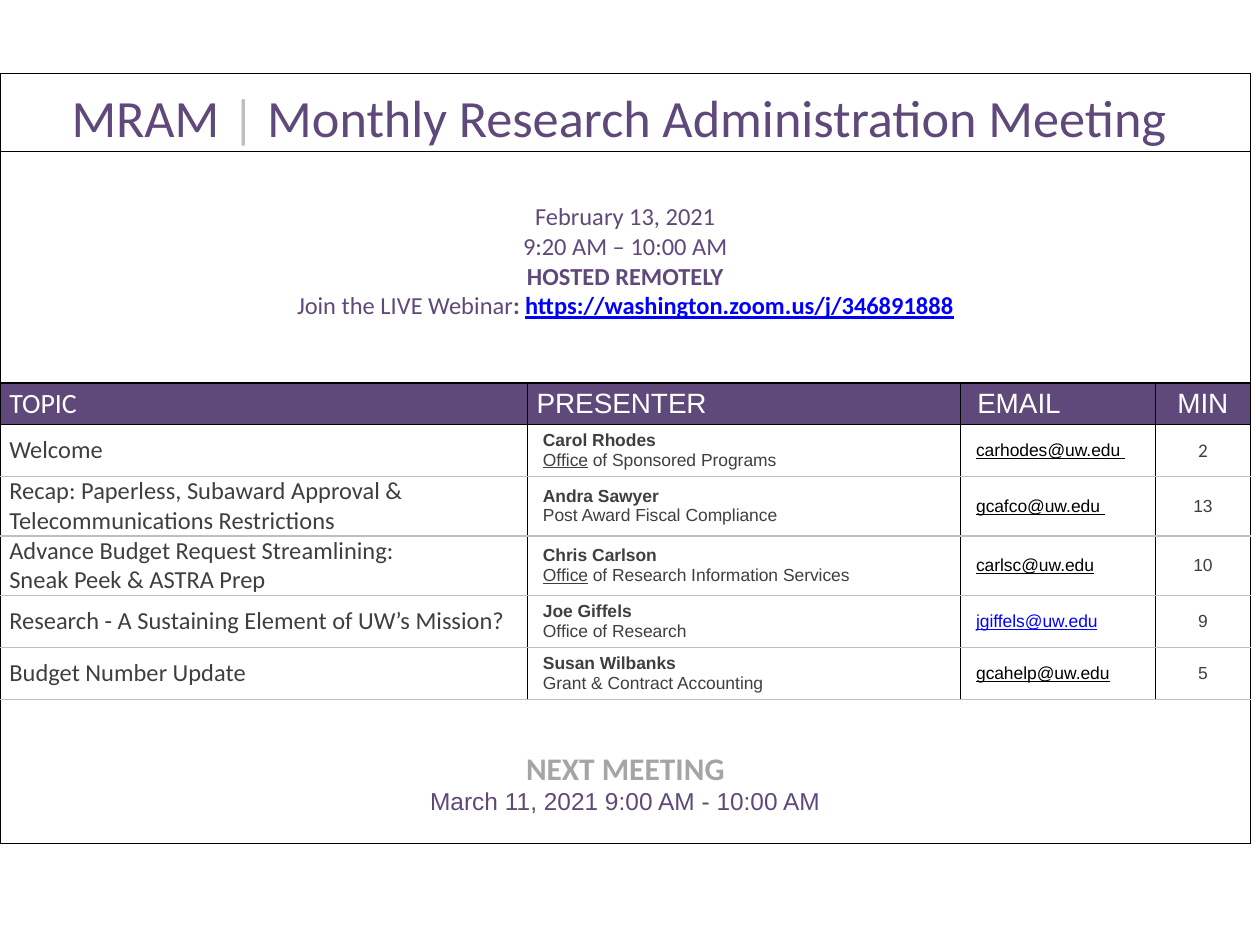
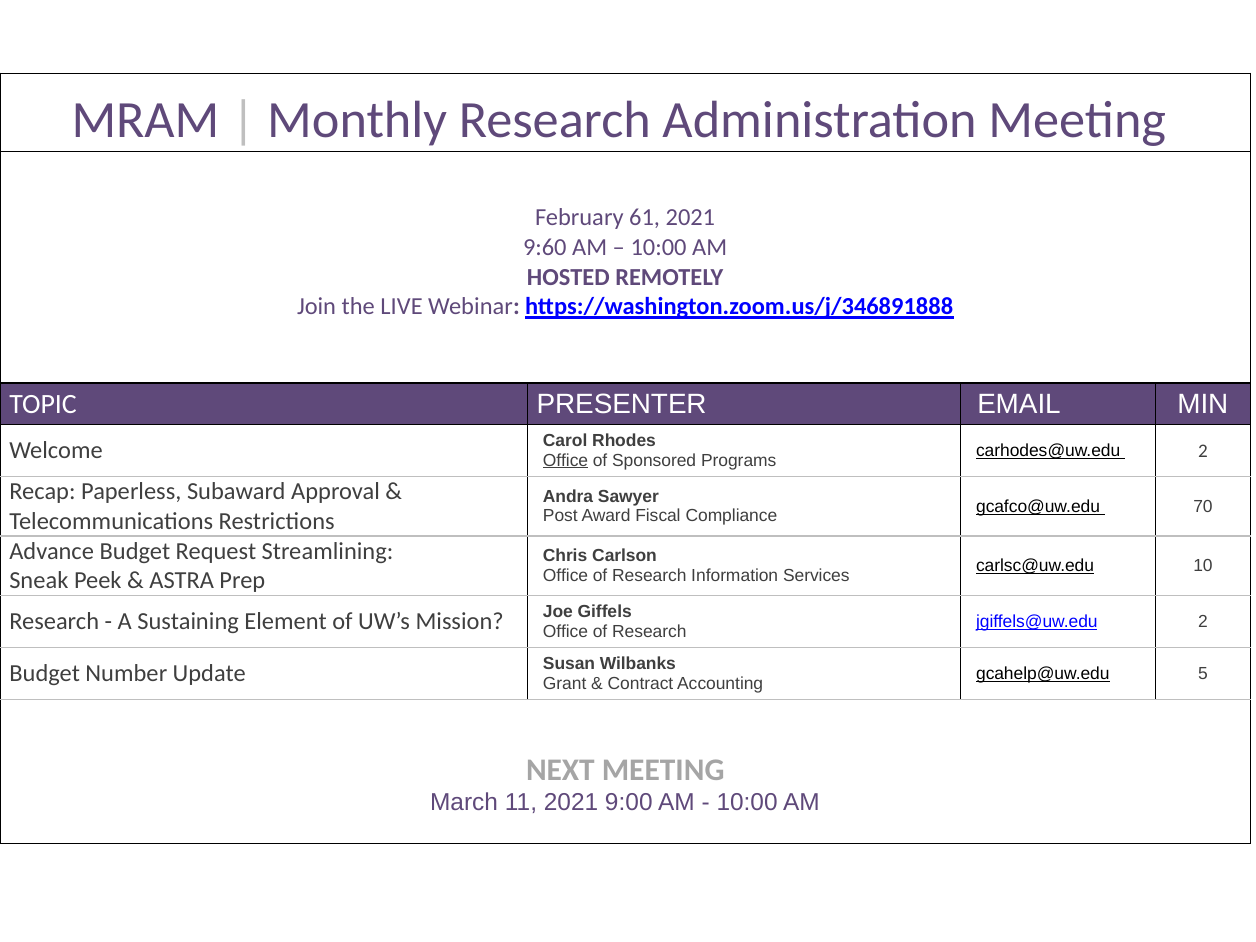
February 13: 13 -> 61
9:20: 9:20 -> 9:60
gcafco@uw.edu 13: 13 -> 70
Office at (566, 576) underline: present -> none
jgiffels@uw.edu 9: 9 -> 2
